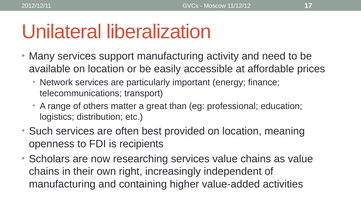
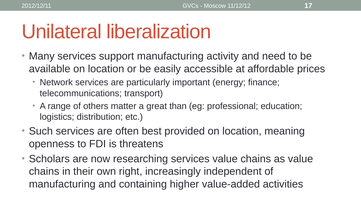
recipients: recipients -> threatens
